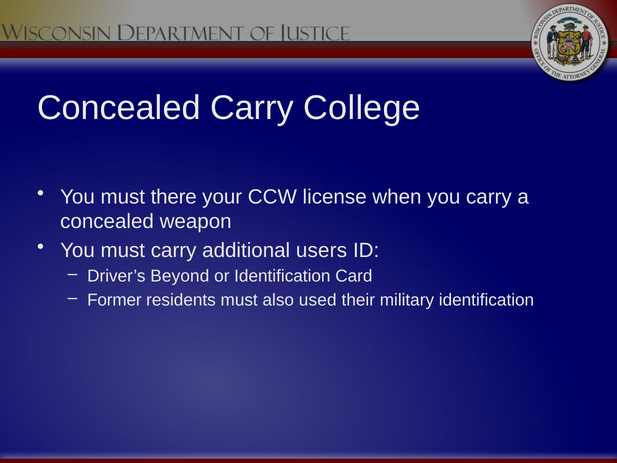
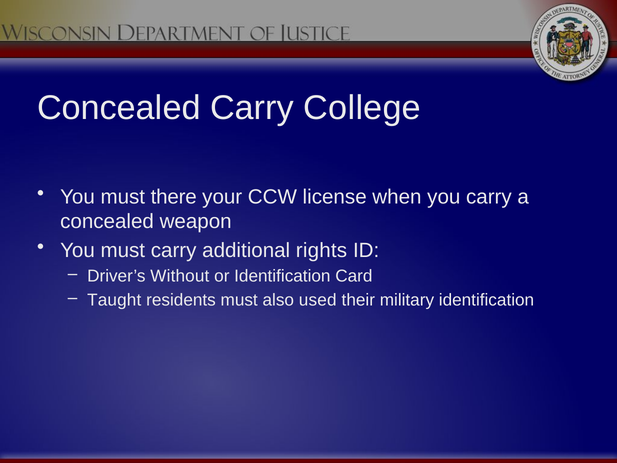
users: users -> rights
Beyond: Beyond -> Without
Former: Former -> Taught
